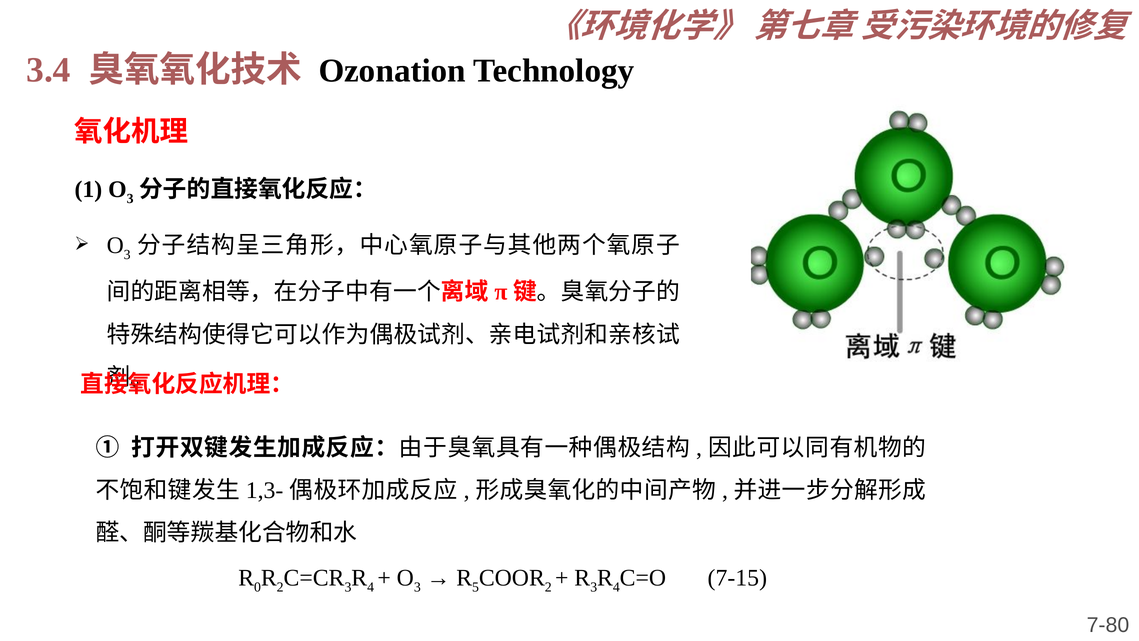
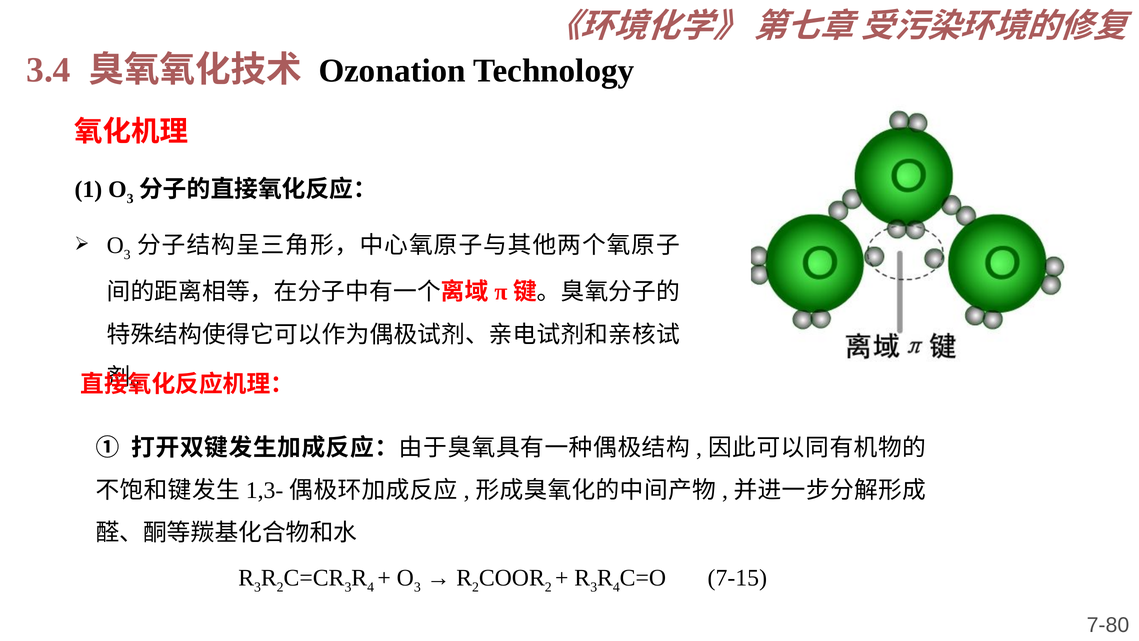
0 at (258, 587): 0 -> 3
5 at (476, 587): 5 -> 2
